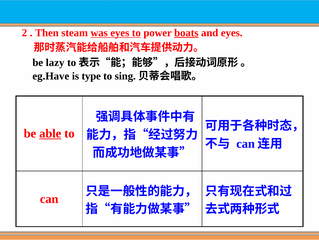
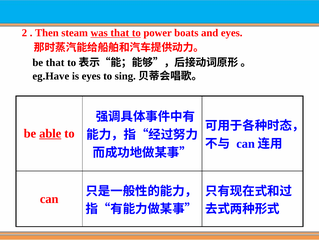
was eyes: eyes -> that
boats underline: present -> none
be lazy: lazy -> that
is type: type -> eyes
